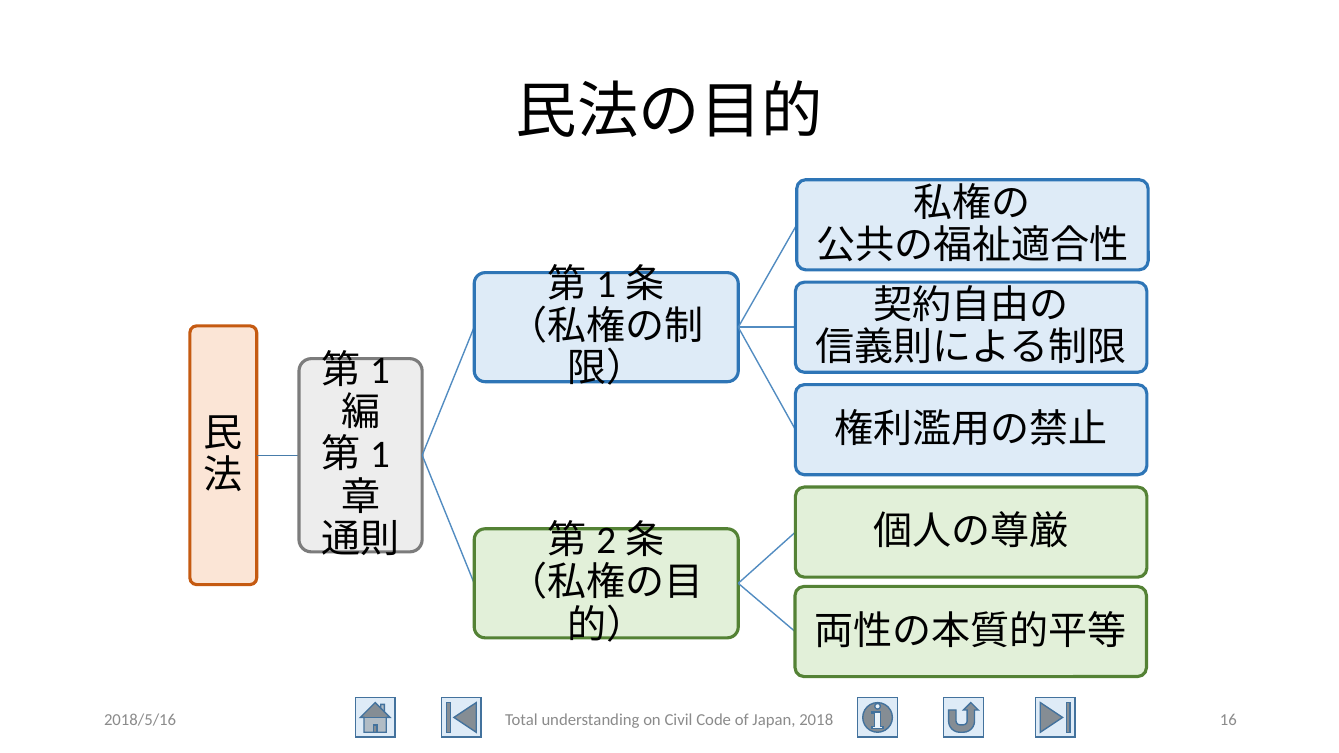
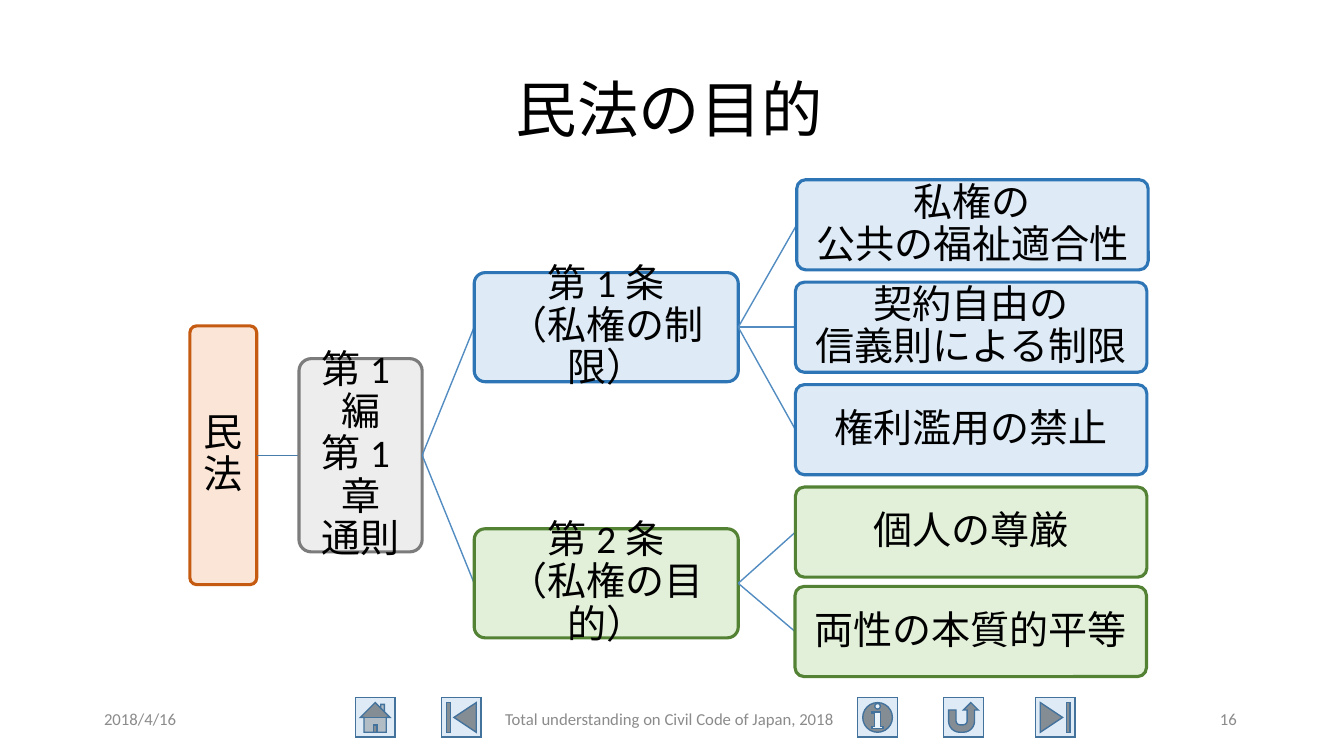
2018/5/16: 2018/5/16 -> 2018/4/16
